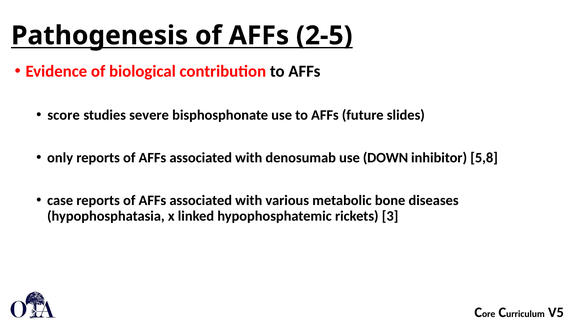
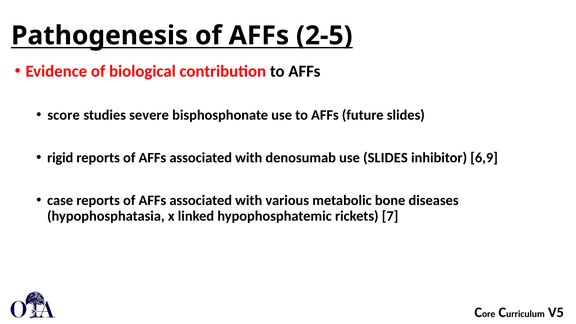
only: only -> rigid
use DOWN: DOWN -> SLIDES
5,8: 5,8 -> 6,9
3: 3 -> 7
